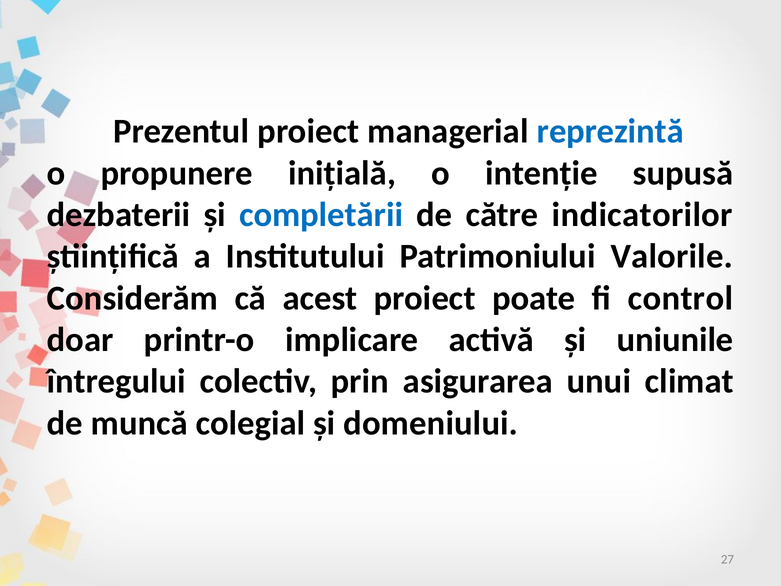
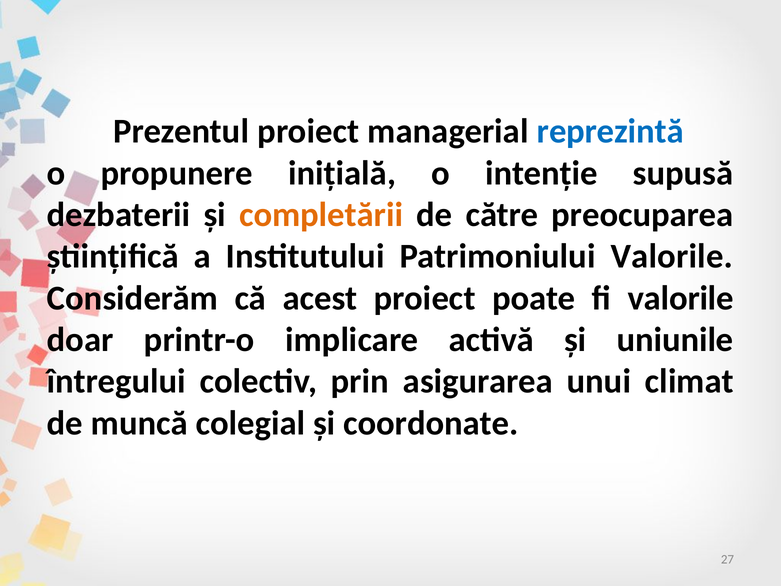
completării colour: blue -> orange
indicatorilor: indicatorilor -> preocuparea
fi control: control -> valorile
domeniului: domeniului -> coordonate
